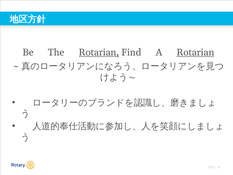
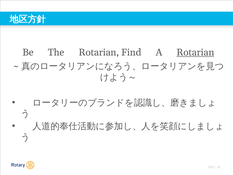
Rotarian at (99, 52) underline: present -> none
